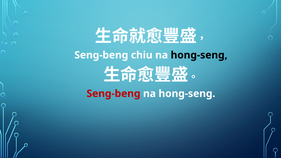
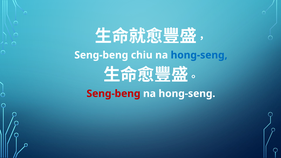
hong-seng at (199, 55) colour: black -> blue
